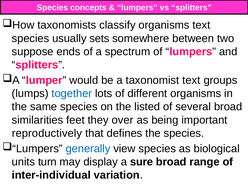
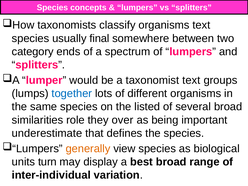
sets: sets -> final
suppose: suppose -> category
feet: feet -> role
reproductively: reproductively -> underestimate
generally colour: blue -> orange
sure: sure -> best
